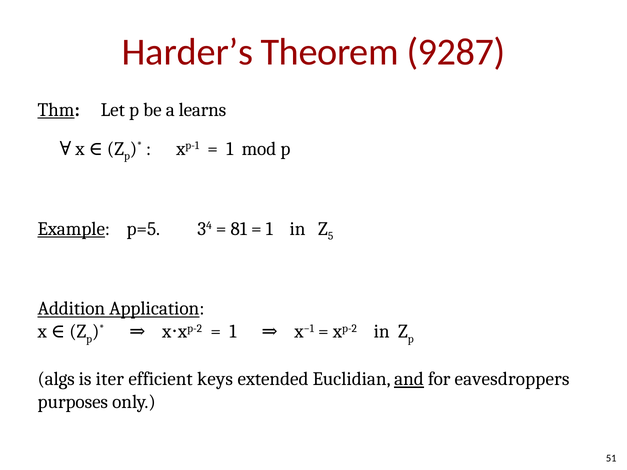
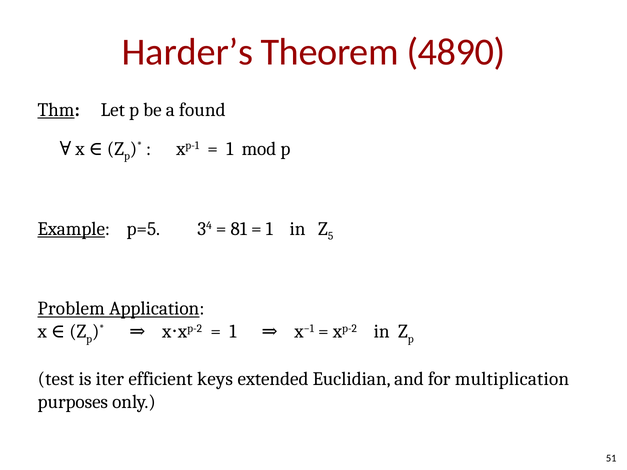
9287: 9287 -> 4890
learns: learns -> found
Addition: Addition -> Problem
algs: algs -> test
and underline: present -> none
eavesdroppers: eavesdroppers -> multiplication
